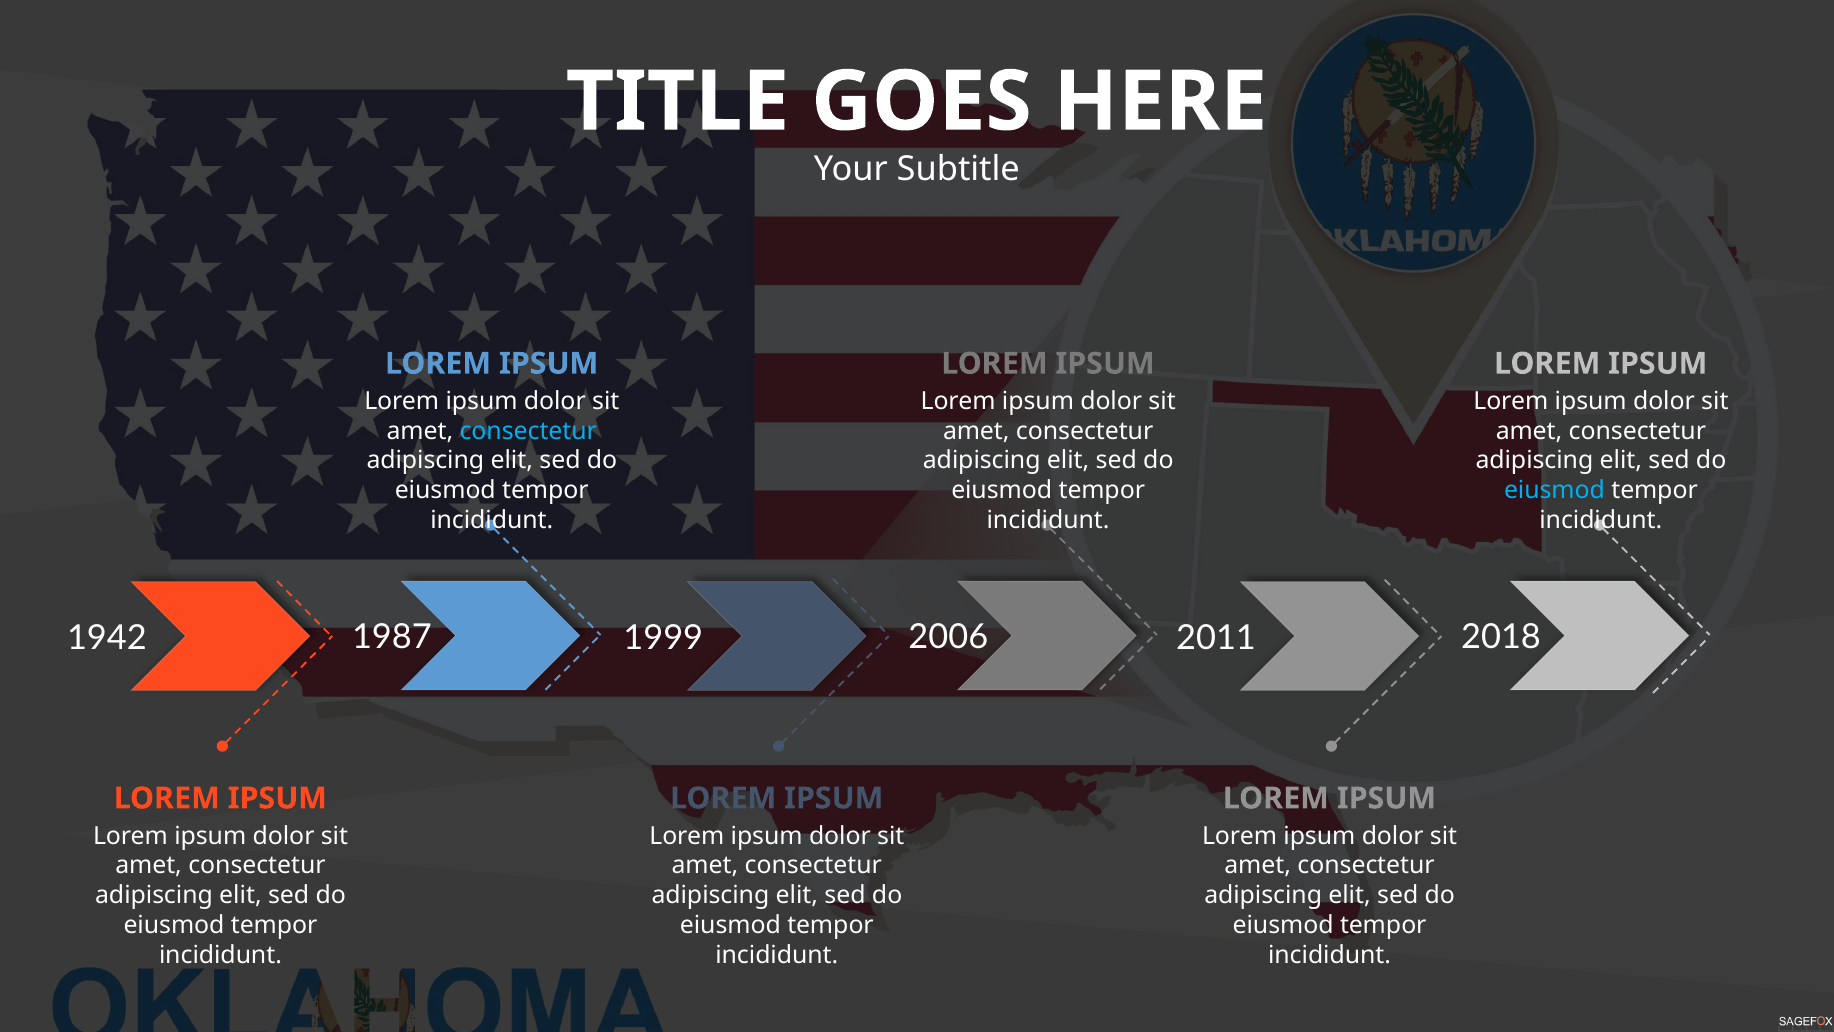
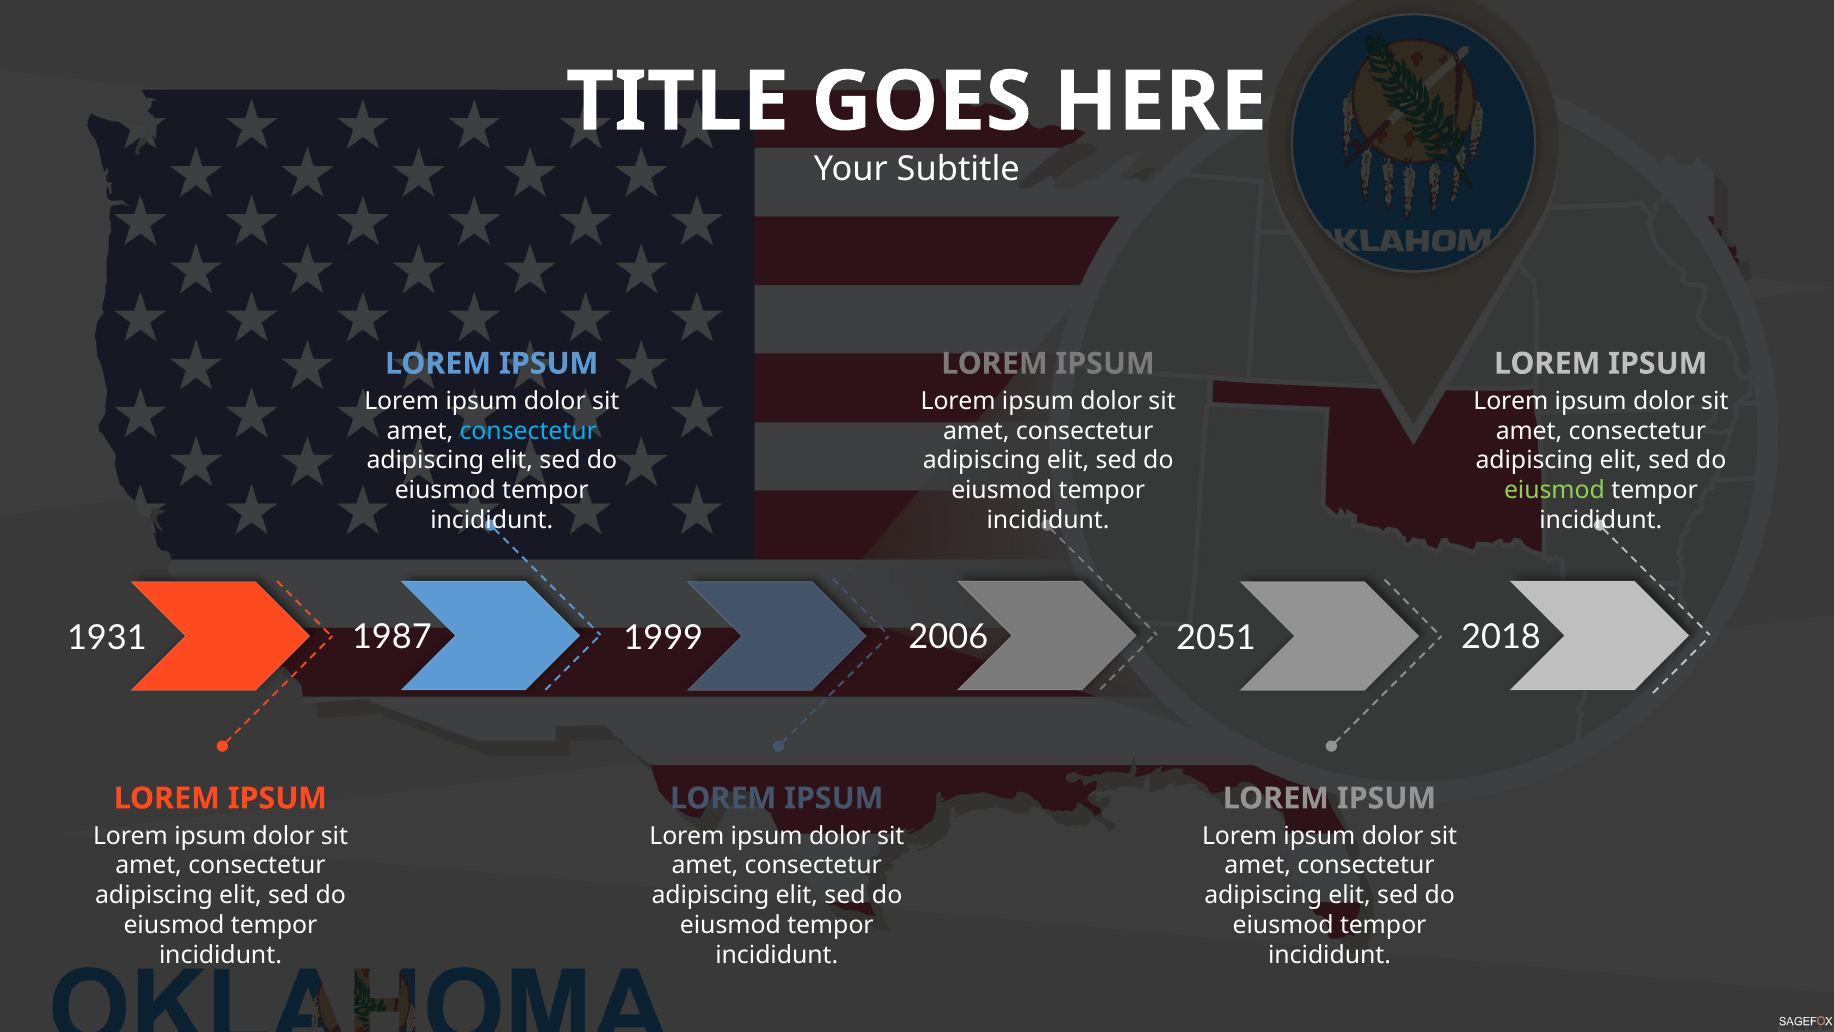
eiusmod at (1554, 490) colour: light blue -> light green
1942: 1942 -> 1931
2011: 2011 -> 2051
